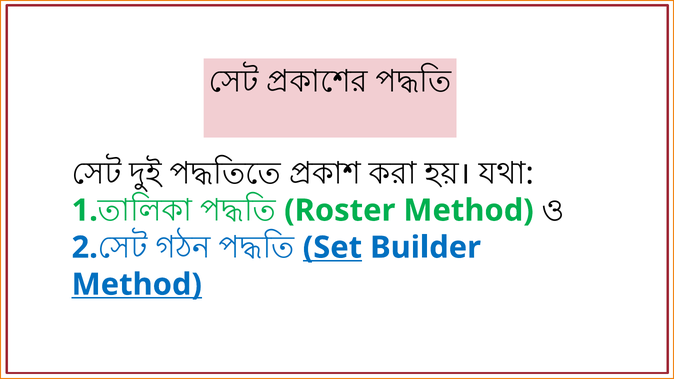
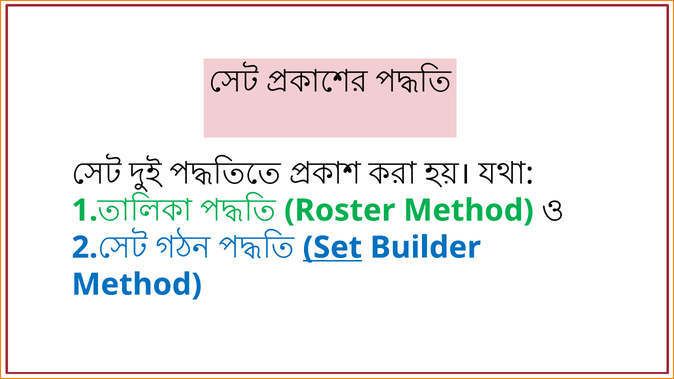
Method at (137, 285) underline: present -> none
